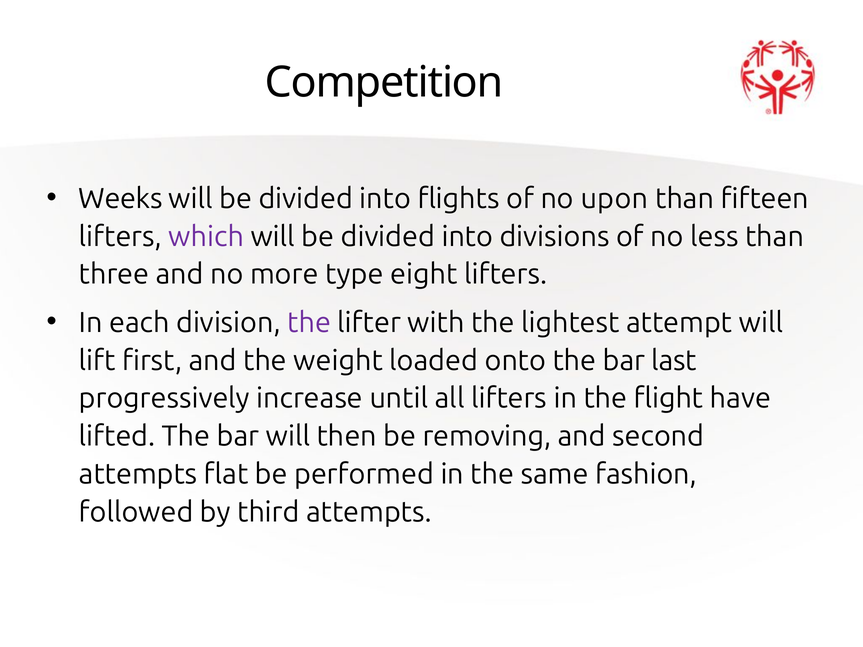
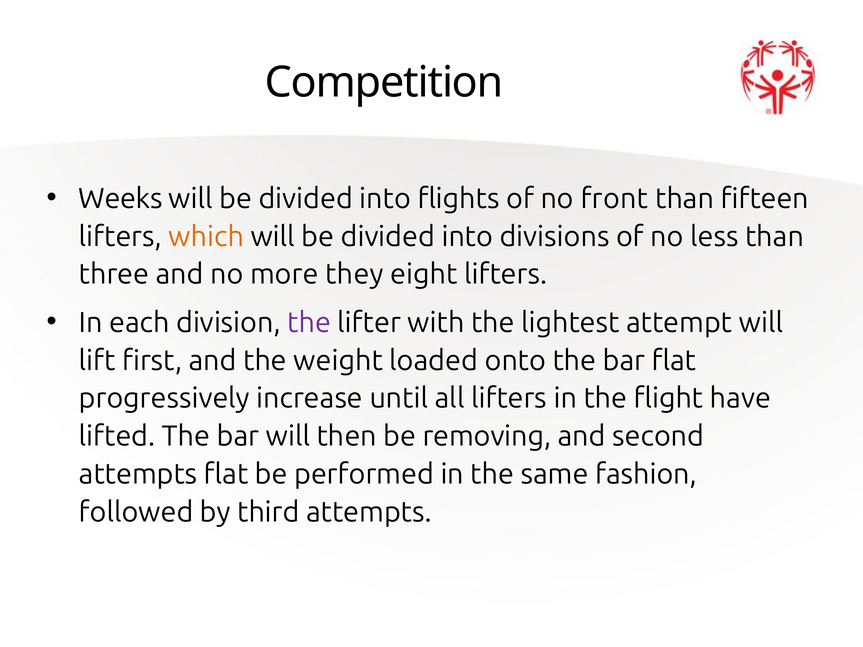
upon: upon -> front
which colour: purple -> orange
type: type -> they
bar last: last -> flat
